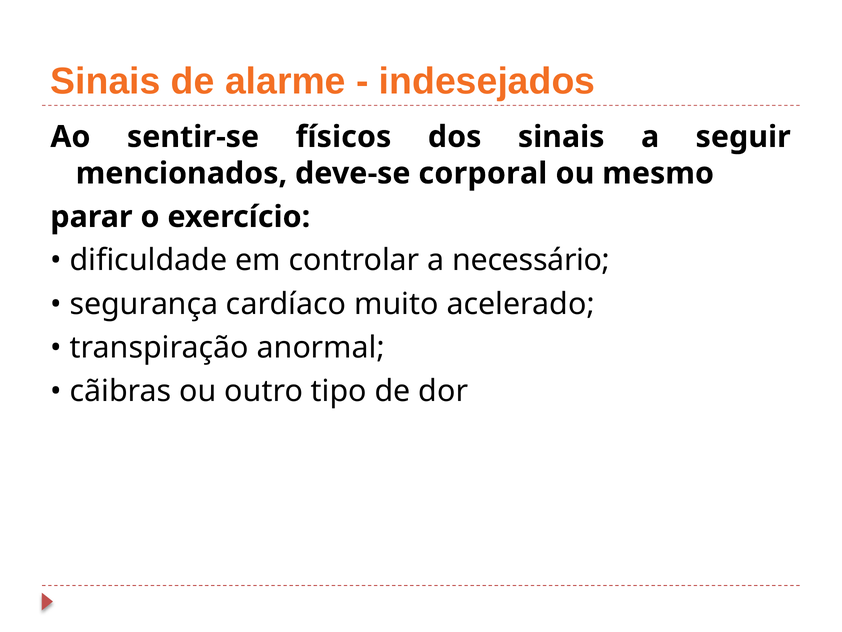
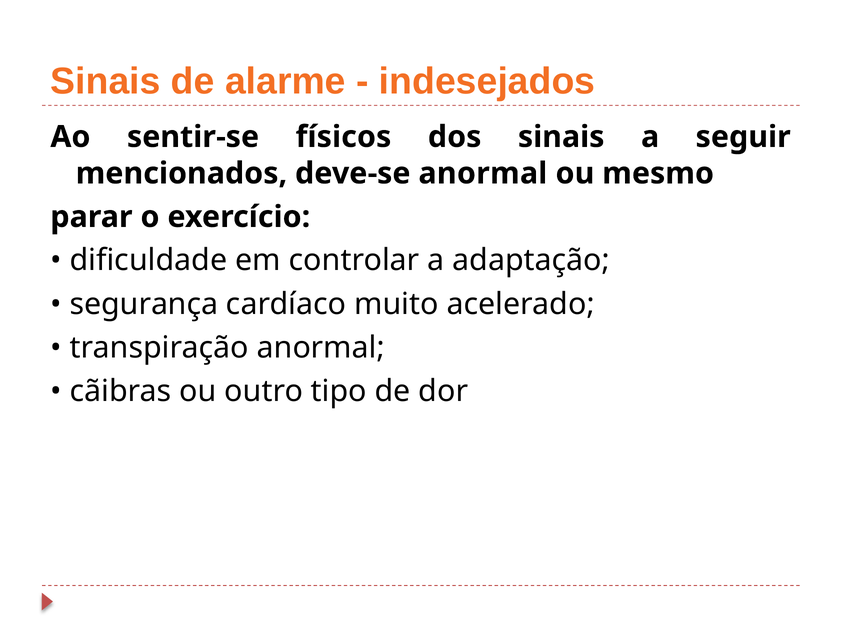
deve-se corporal: corporal -> anormal
necessário: necessário -> adaptação
